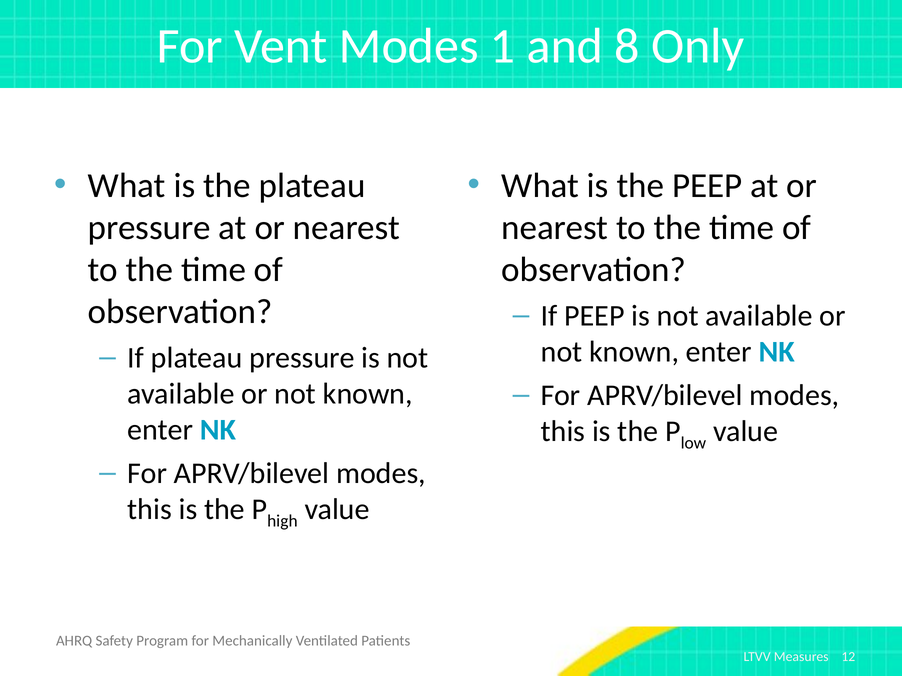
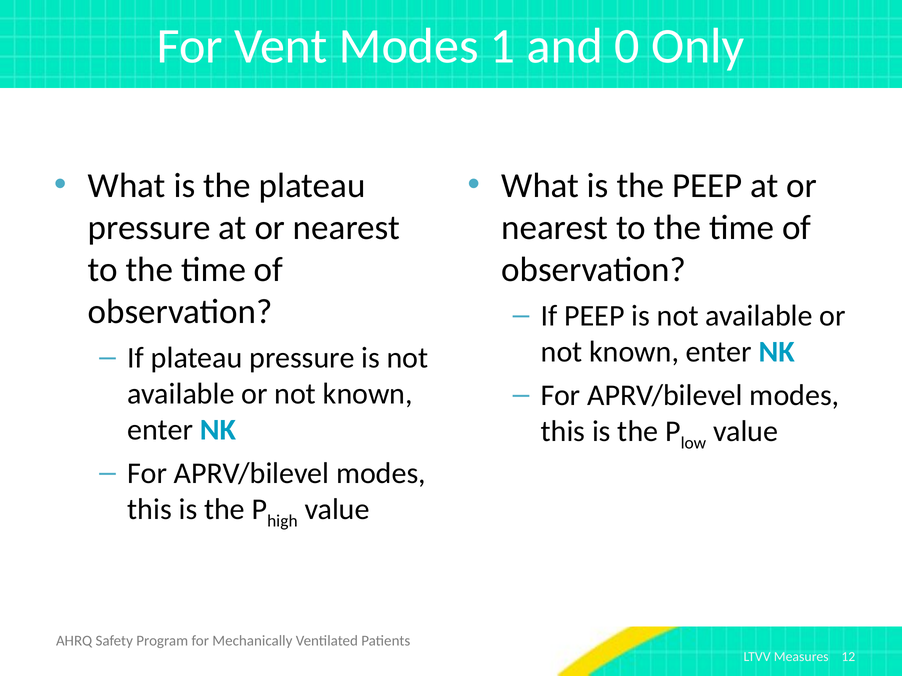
8: 8 -> 0
